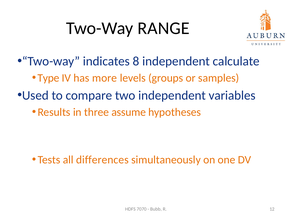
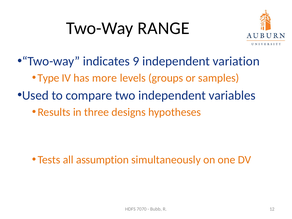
8: 8 -> 9
calculate: calculate -> variation
assume: assume -> designs
differences: differences -> assumption
